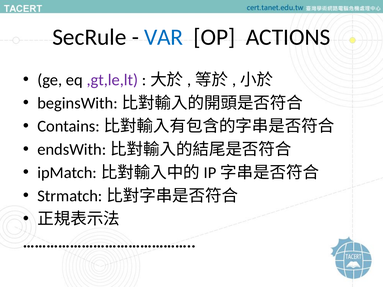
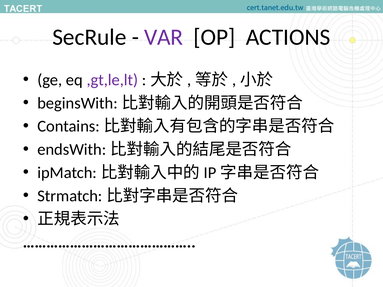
VAR colour: blue -> purple
